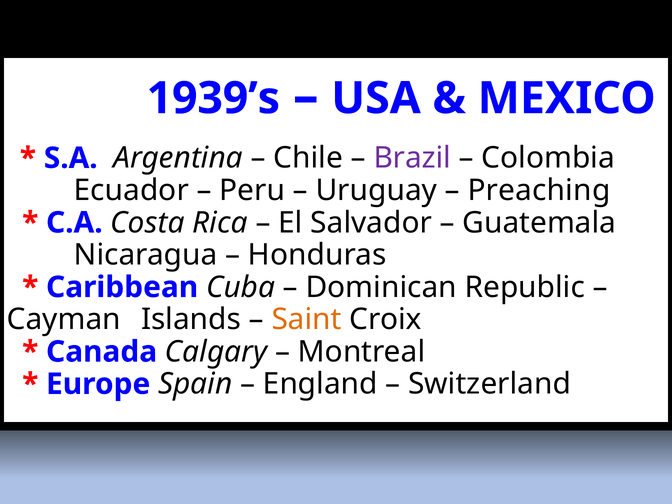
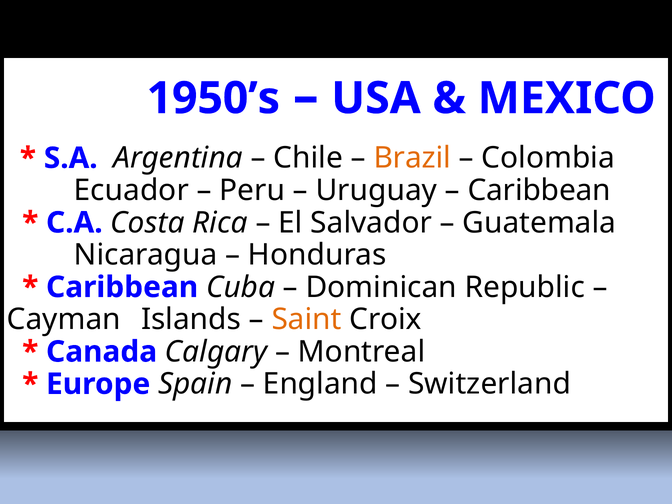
1939’s: 1939’s -> 1950’s
Brazil colour: purple -> orange
Preaching at (539, 190): Preaching -> Caribbean
